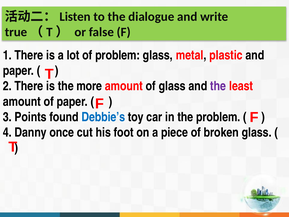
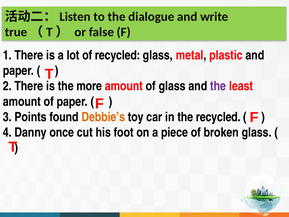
of problem: problem -> recycled
Debbie’s colour: blue -> orange
the problem: problem -> recycled
